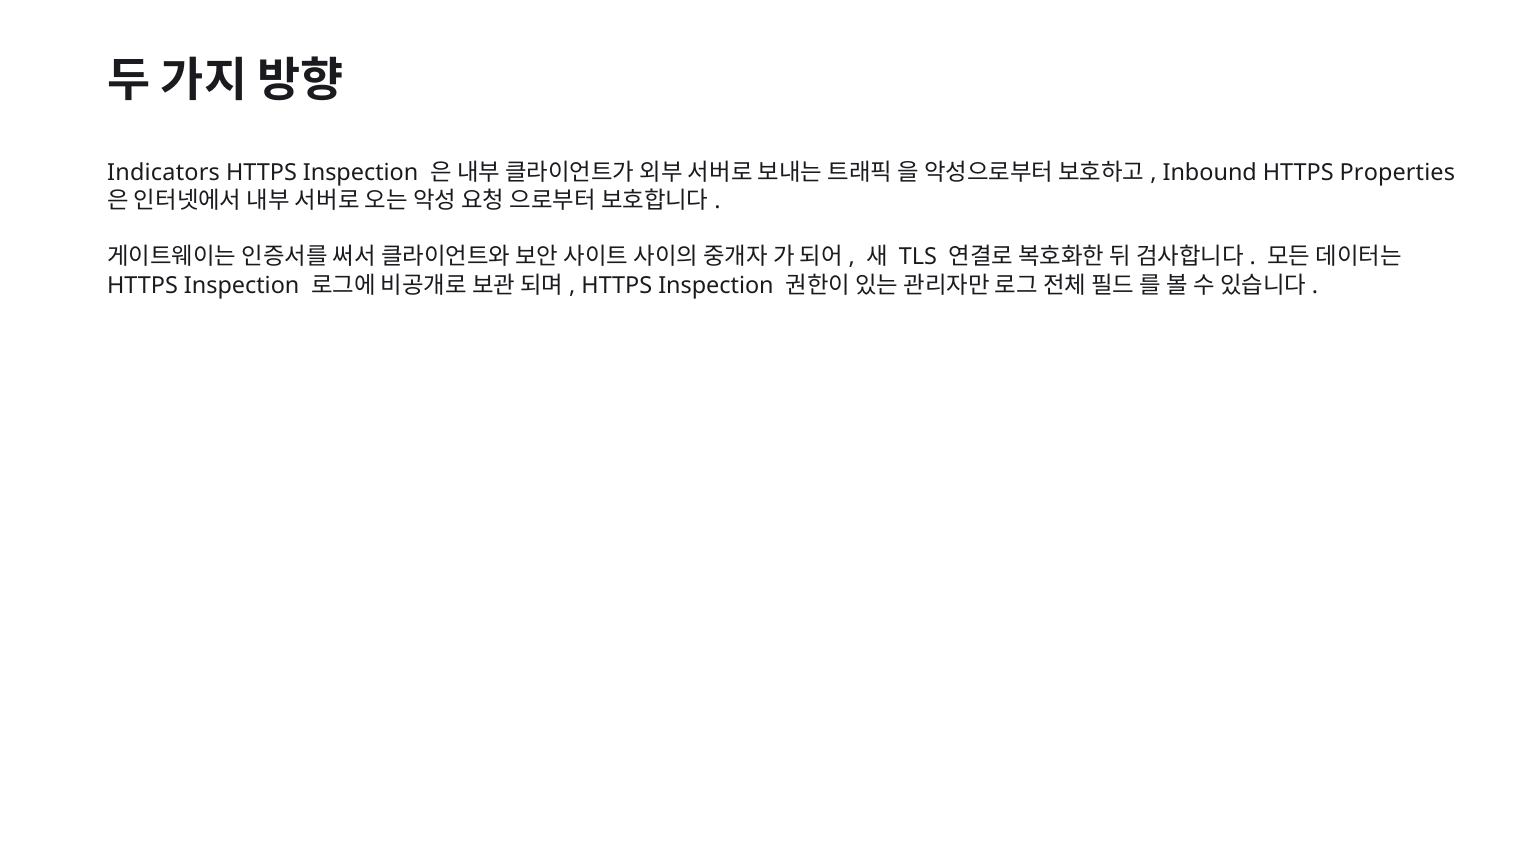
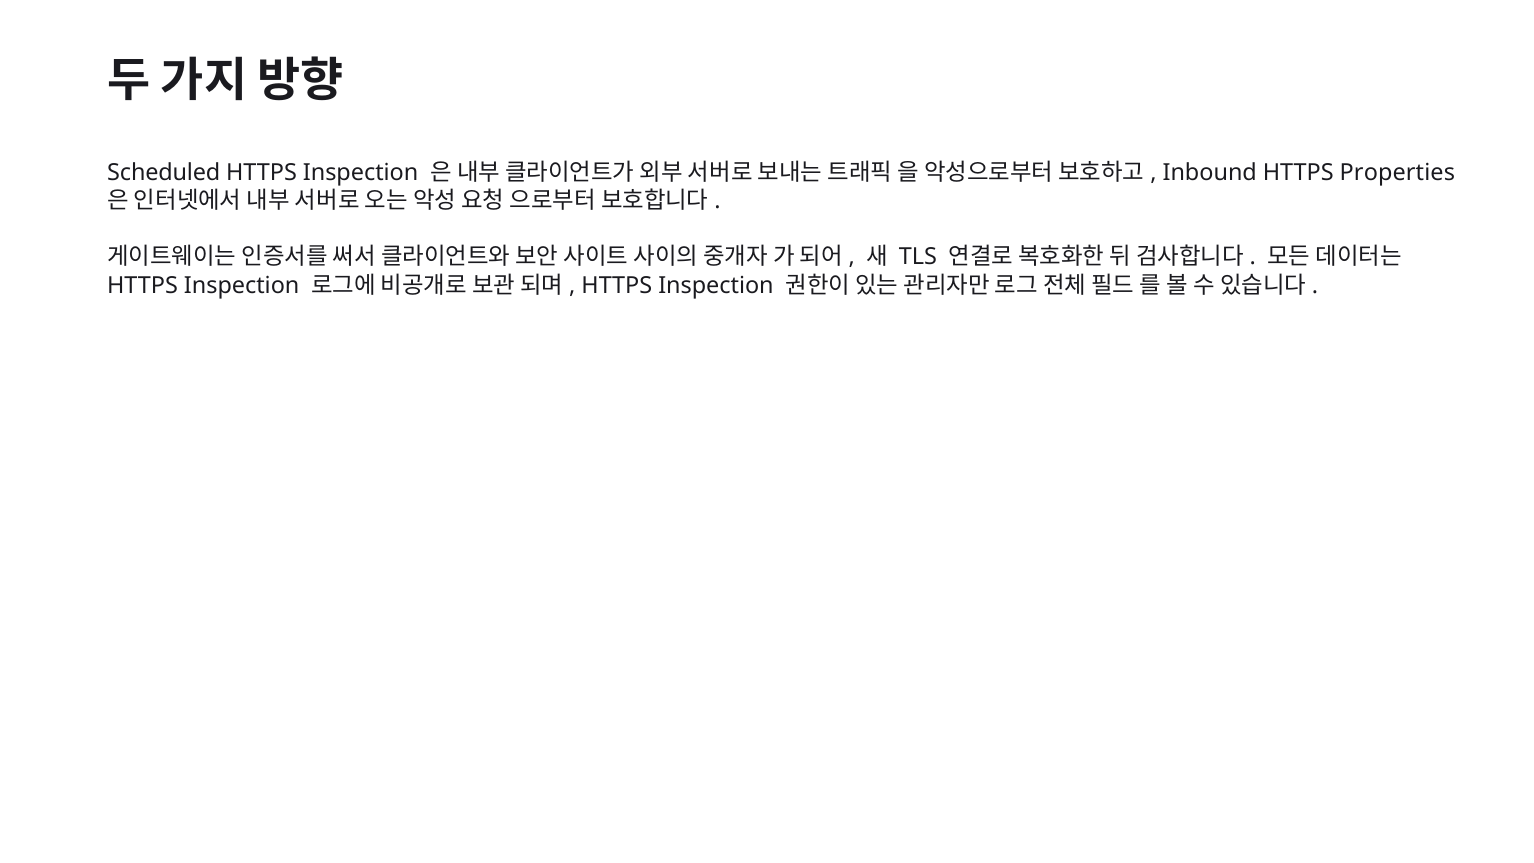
Indicators: Indicators -> Scheduled
